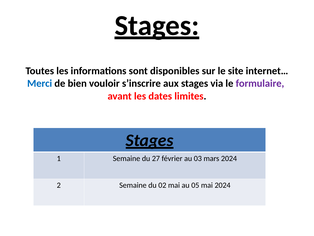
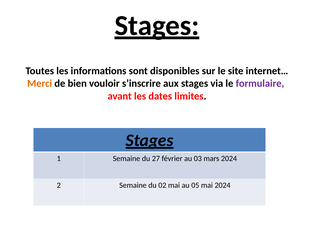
Merci colour: blue -> orange
